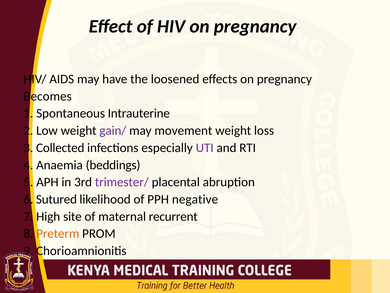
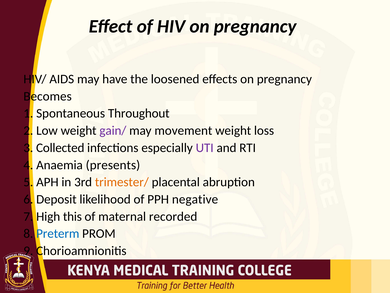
Intrauterine: Intrauterine -> Throughout
beddings: beddings -> presents
trimester/ colour: purple -> orange
Sutured: Sutured -> Deposit
site: site -> this
recurrent: recurrent -> recorded
Preterm colour: orange -> blue
